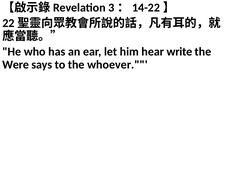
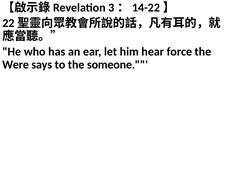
write: write -> force
whoever: whoever -> someone
